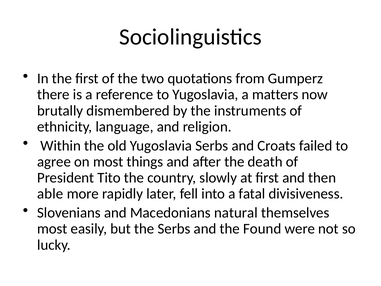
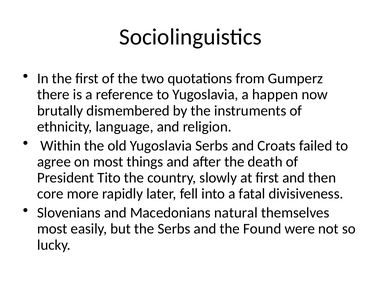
matters: matters -> happen
able: able -> core
